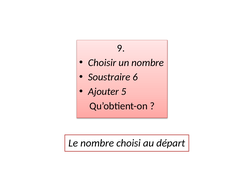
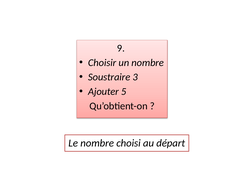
6: 6 -> 3
